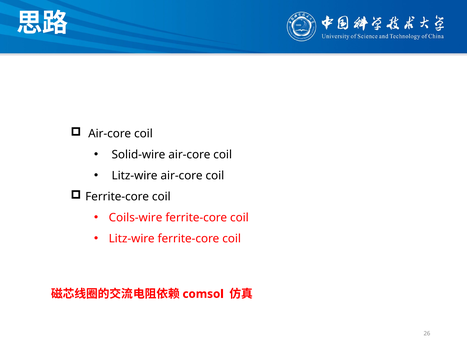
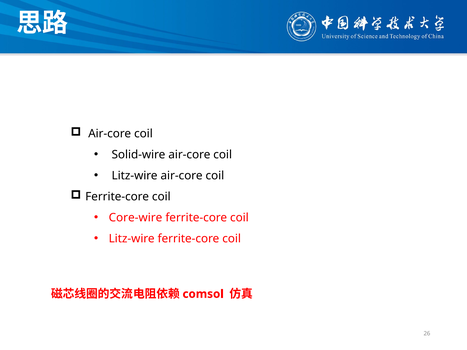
Coils-wire: Coils-wire -> Core-wire
